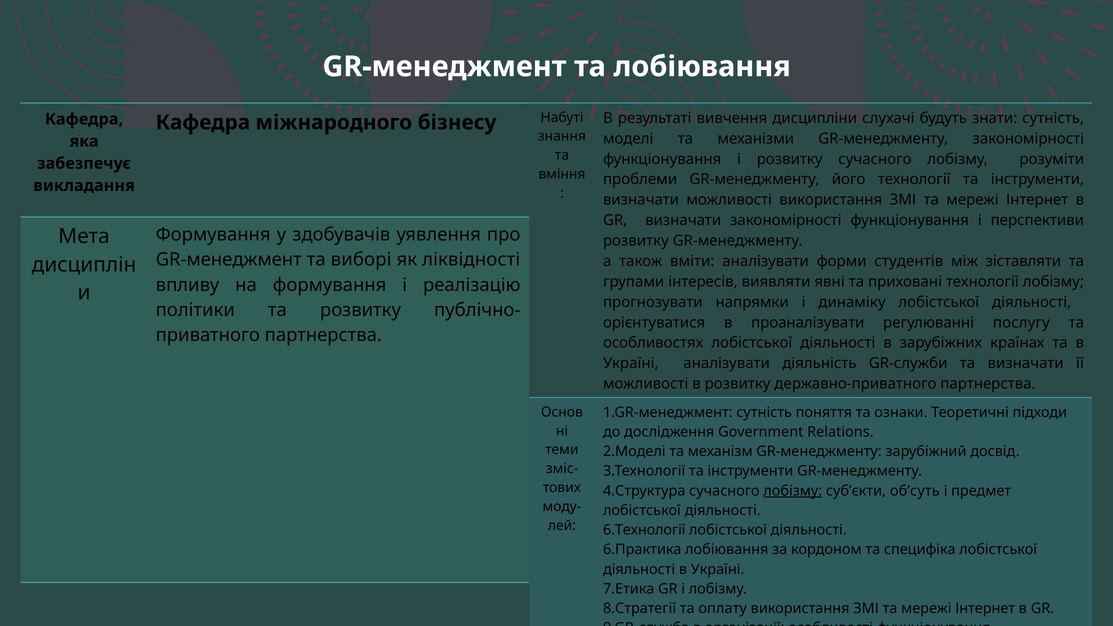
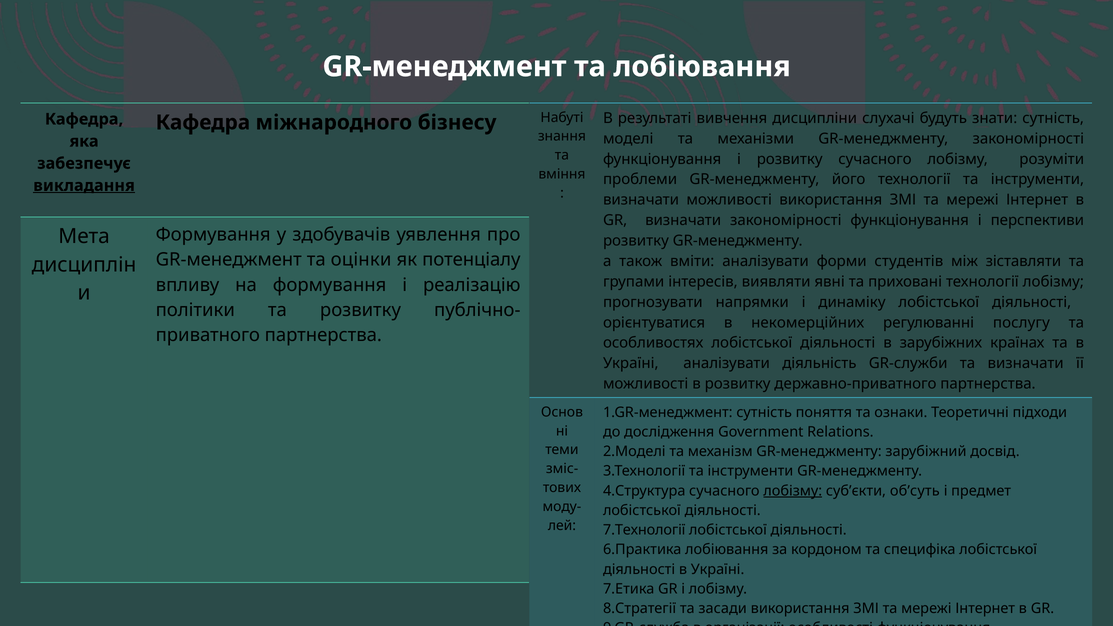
викладання underline: none -> present
виборі: виборі -> оцінки
ліквідності: ліквідності -> потенціалу
проаналізувати: проаналізувати -> некомерційних
6.Технології: 6.Технології -> 7.Технології
оплату: оплату -> засади
